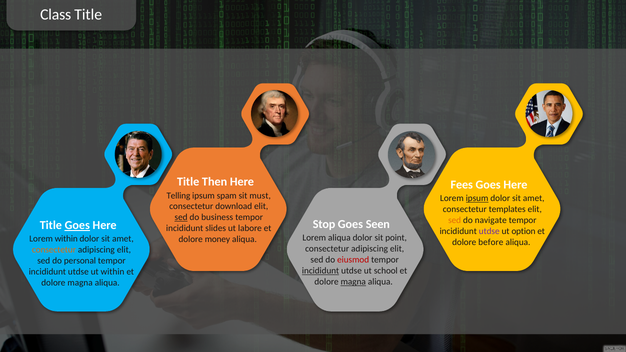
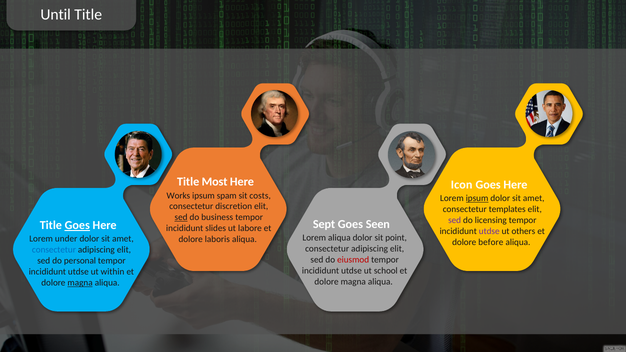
Class: Class -> Until
Then: Then -> Most
Fees: Fees -> Icon
Telling: Telling -> Works
must: must -> costs
download: download -> discretion
sed at (455, 220) colour: orange -> purple
navigate: navigate -> licensing
Stop: Stop -> Sept
option: option -> others
Lorem within: within -> under
money: money -> laboris
consectetur at (54, 250) colour: orange -> blue
incididunt at (321, 271) underline: present -> none
magna at (353, 282) underline: present -> none
magna at (80, 283) underline: none -> present
